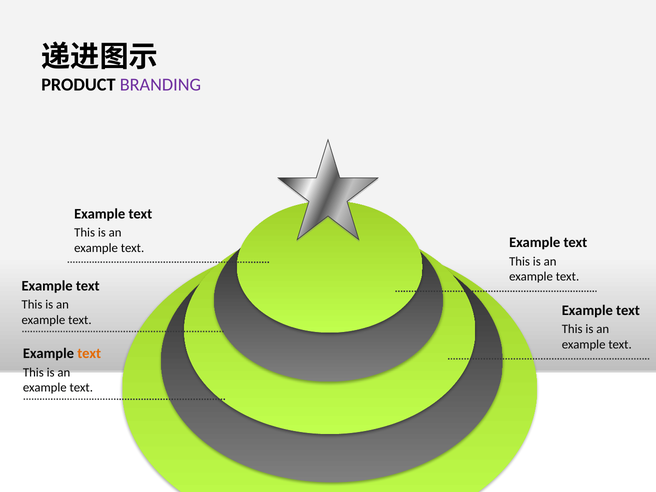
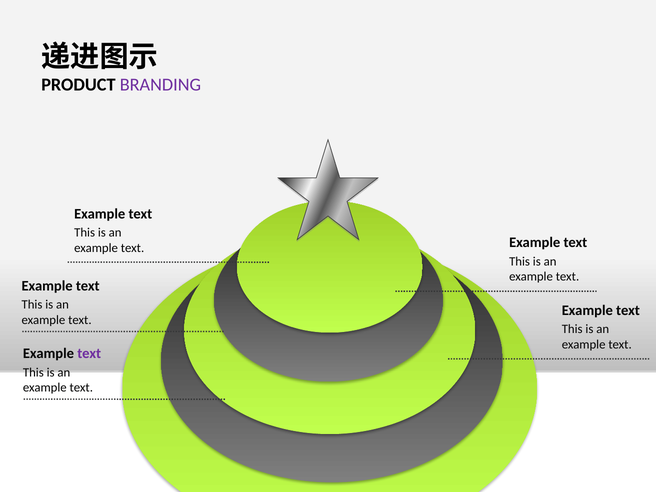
text at (89, 353) colour: orange -> purple
